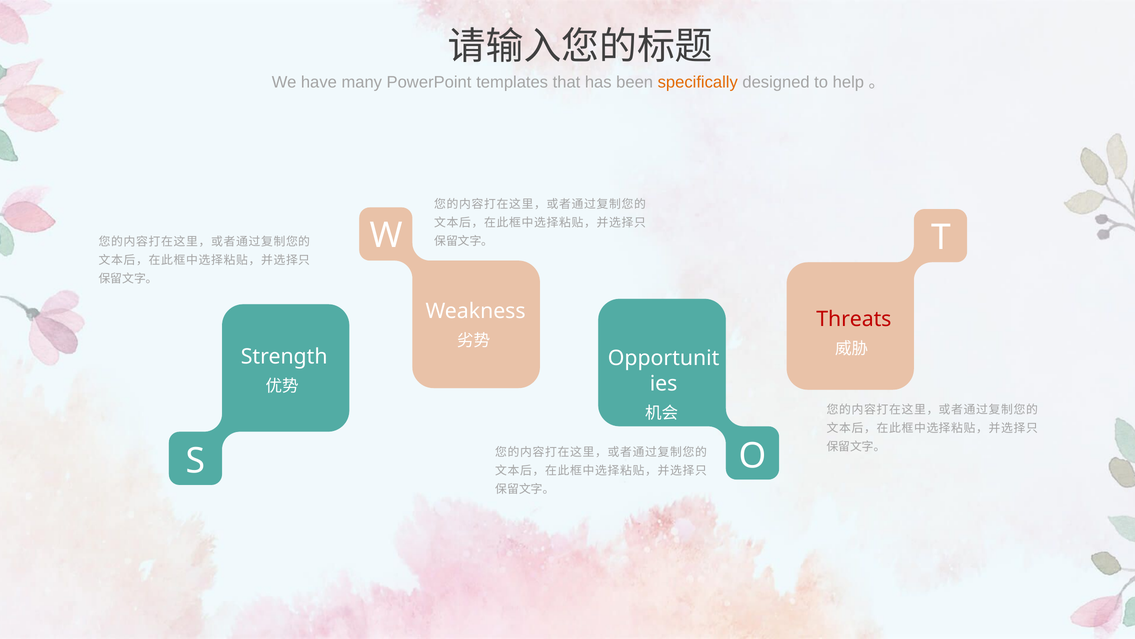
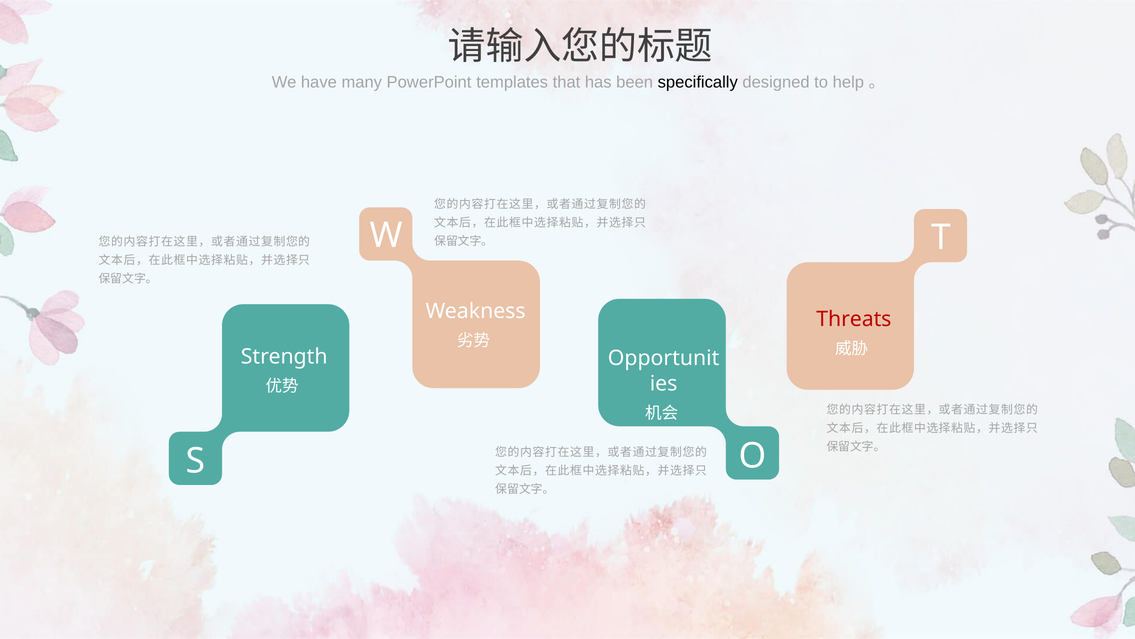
specifically colour: orange -> black
